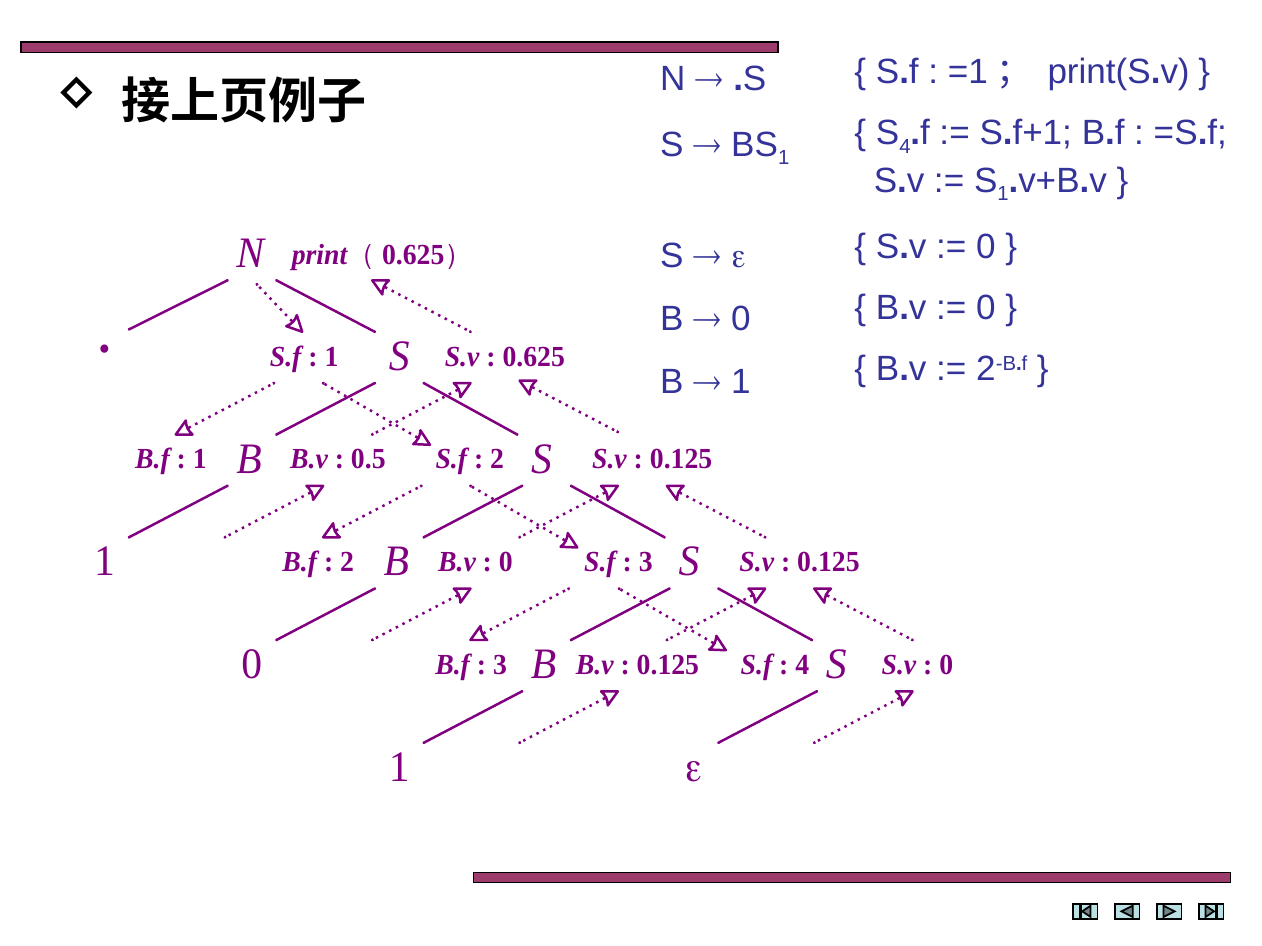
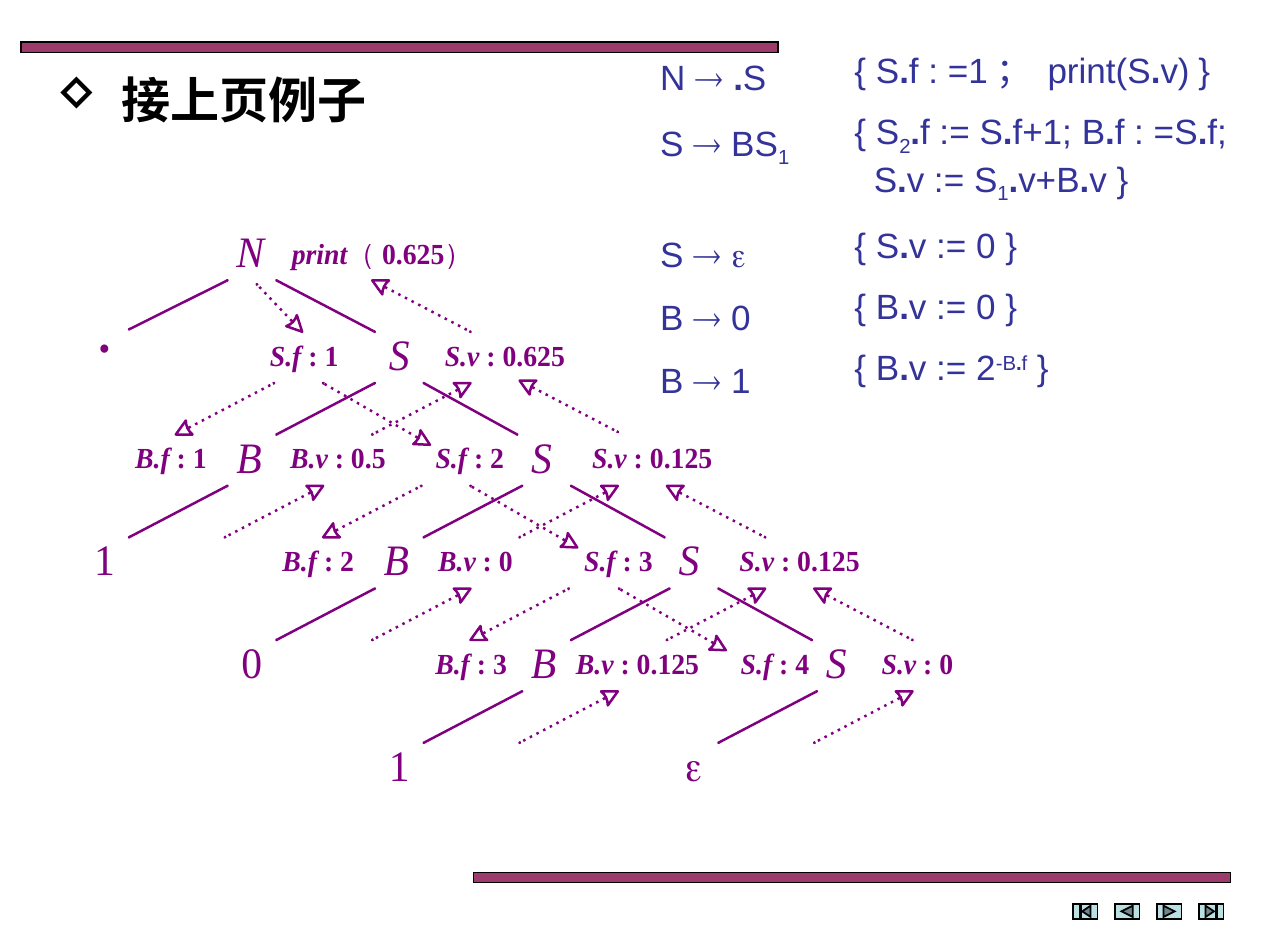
S 4: 4 -> 2
